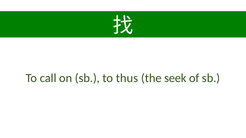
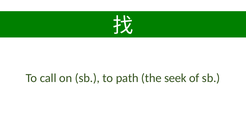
thus: thus -> path
